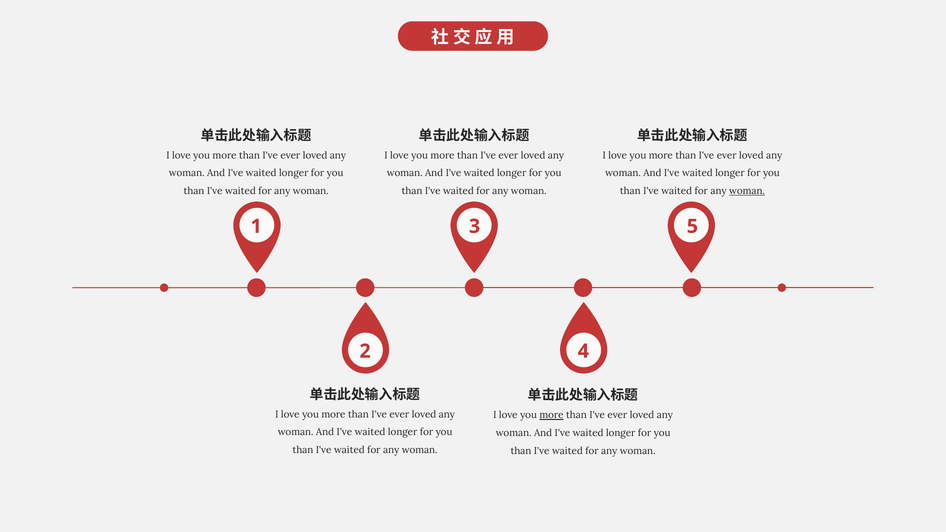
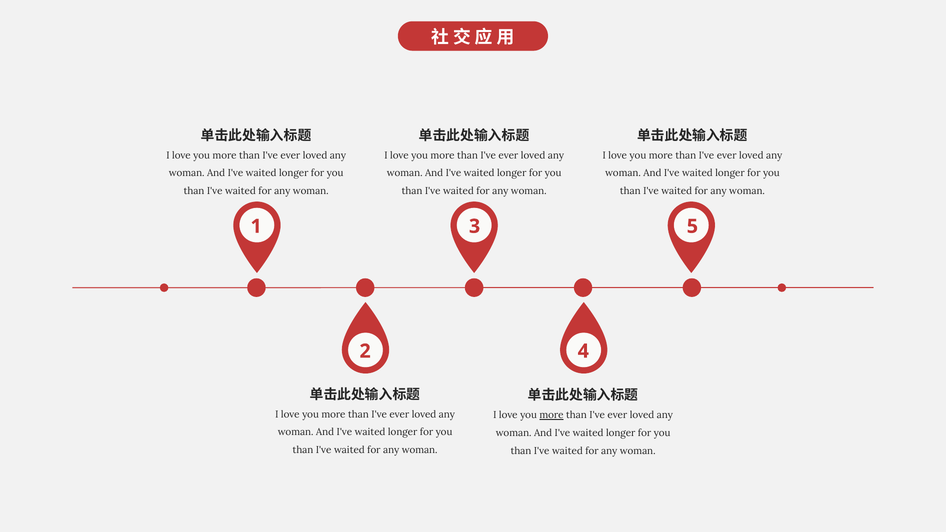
woman at (747, 191) underline: present -> none
